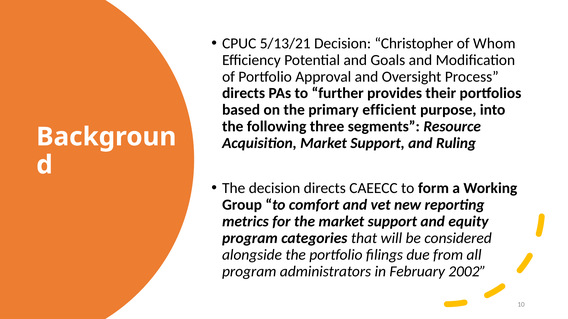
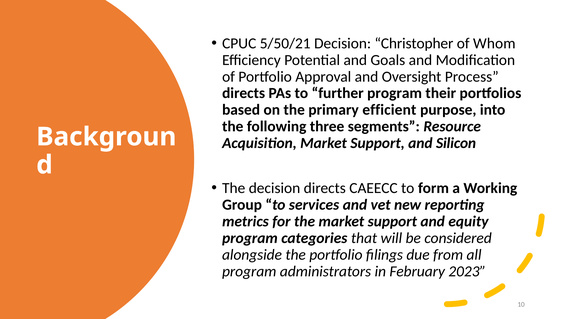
5/13/21: 5/13/21 -> 5/50/21
further provides: provides -> program
Ruling: Ruling -> Silicon
comfort: comfort -> services
2002: 2002 -> 2023
